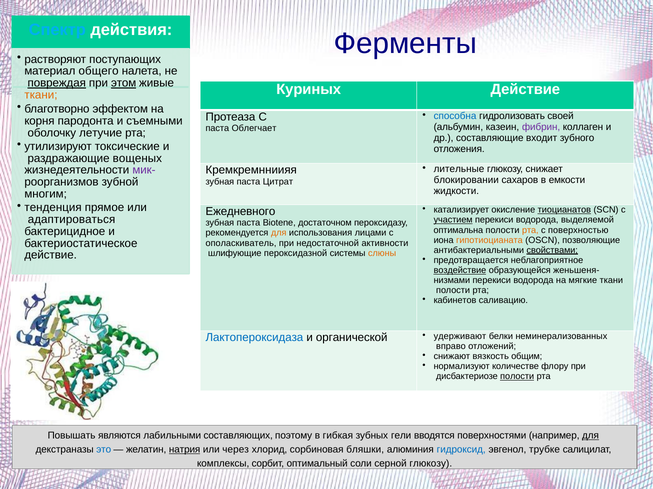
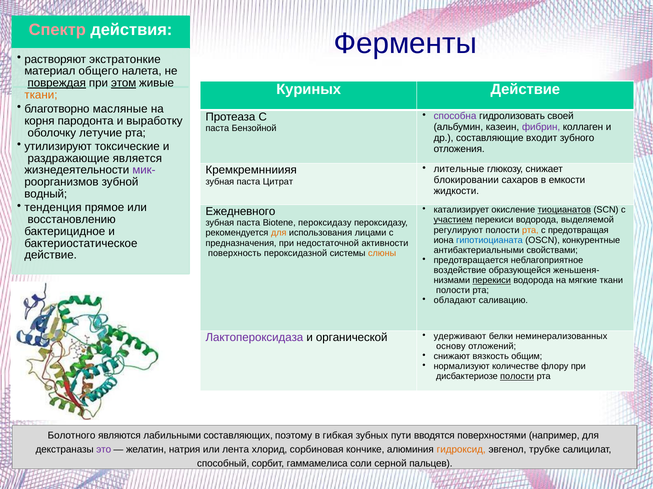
Спектр colour: light blue -> pink
поступающих: поступающих -> экстратонкие
эффектом: эффектом -> масляные
способна colour: blue -> purple
съемными: съемными -> выработку
Облегчает: Облегчает -> Бензойной
вощеных: вощеных -> является
многим: многим -> водный
адаптироваться: адаптироваться -> восстановлению
Biotene достаточном: достаточном -> пероксидазу
оптимальна: оптимальна -> регулируют
поверхностью: поверхностью -> предотвращая
гипотиоцианата colour: orange -> blue
позволяющие: позволяющие -> конкурентные
ополаскиватель: ополаскиватель -> предназначения
свойствами underline: present -> none
шлифующие: шлифующие -> поверхность
воздействие underline: present -> none
перекиси at (492, 281) underline: none -> present
кабинетов: кабинетов -> обладают
Лактопероксидаза colour: blue -> purple
вправо: вправо -> основу
Повышать: Повышать -> Болотного
гели: гели -> пути
для at (591, 436) underline: present -> none
это colour: blue -> purple
натрия underline: present -> none
через: через -> лента
бляшки: бляшки -> кончике
гидроксид colour: blue -> orange
комплексы: комплексы -> способный
оптимальный: оптимальный -> гаммамелиса
серной глюкозу: глюкозу -> пальцев
